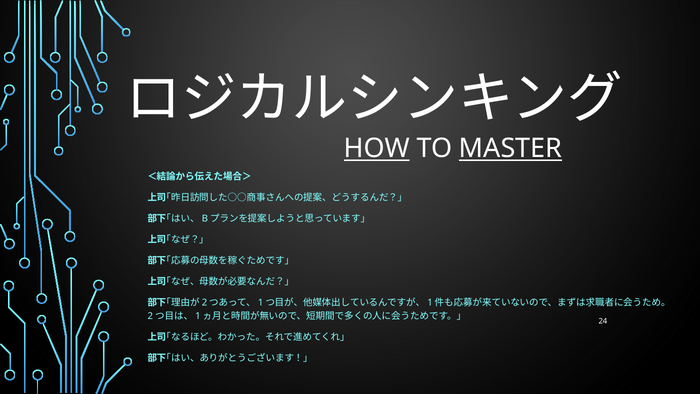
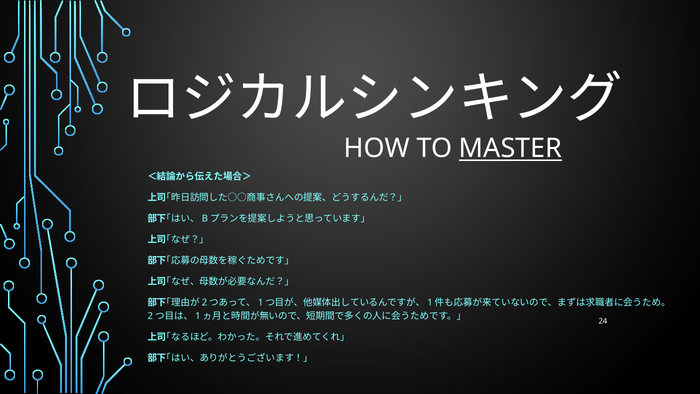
HOW underline: present -> none
